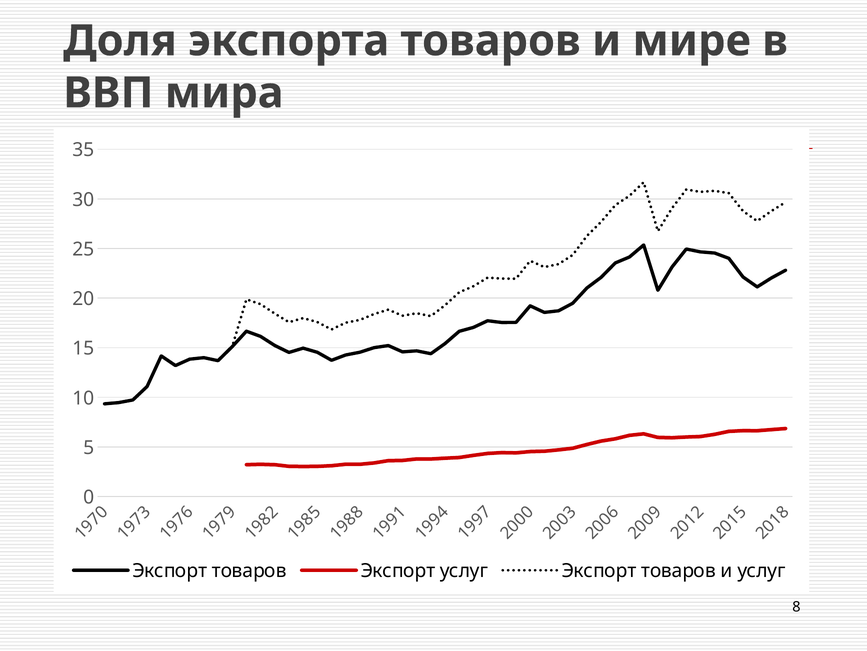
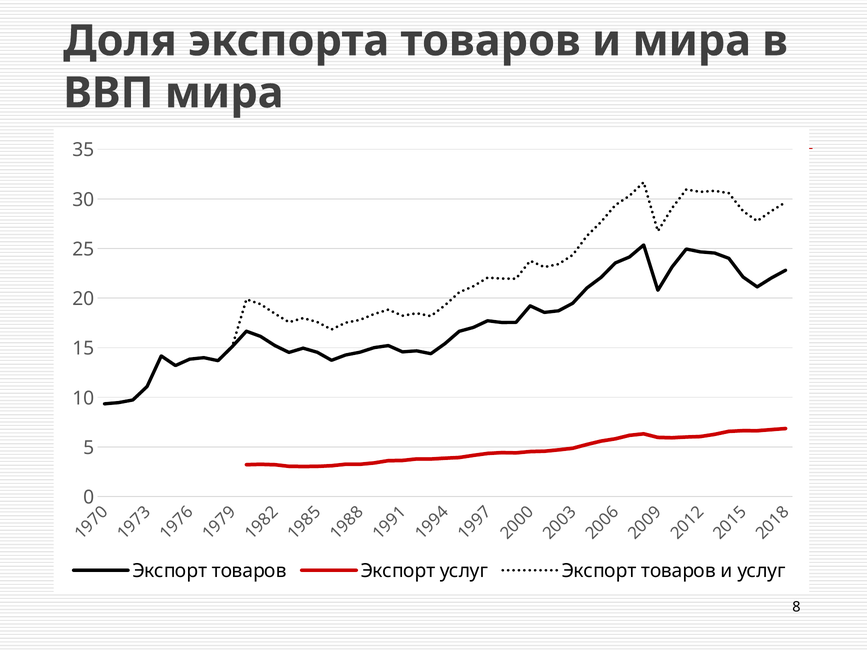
и мире: мире -> мира
